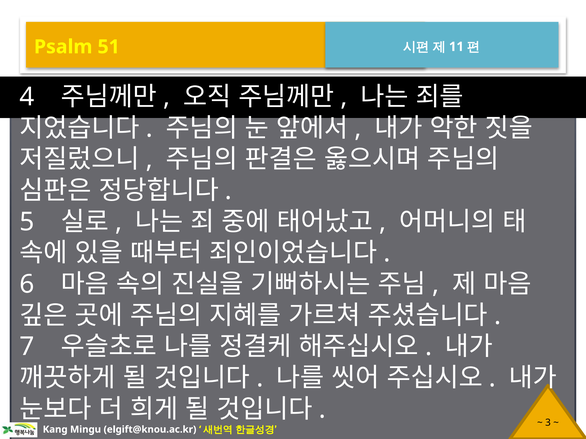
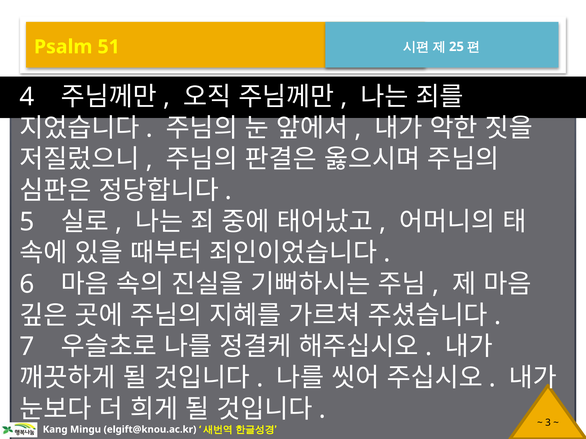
11: 11 -> 25
